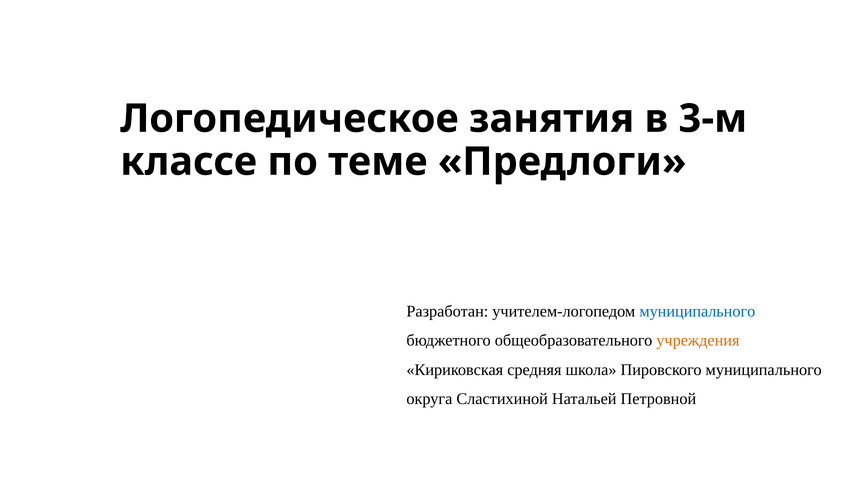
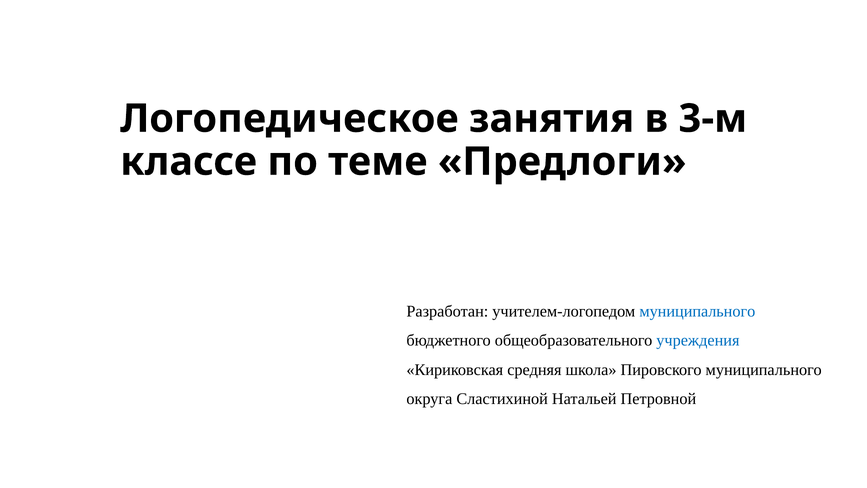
учреждения colour: orange -> blue
